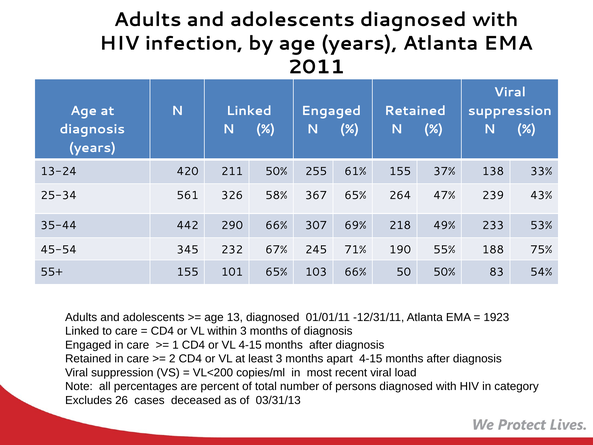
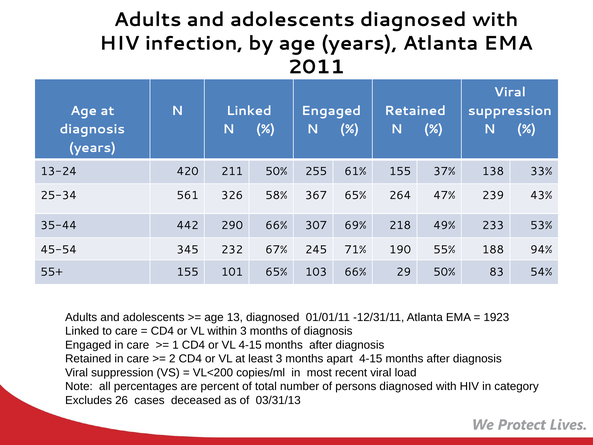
75%: 75% -> 94%
50: 50 -> 29
